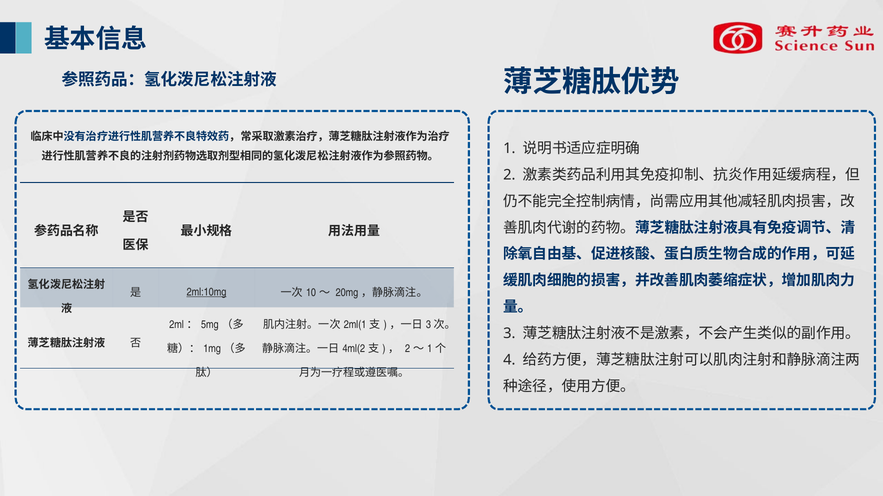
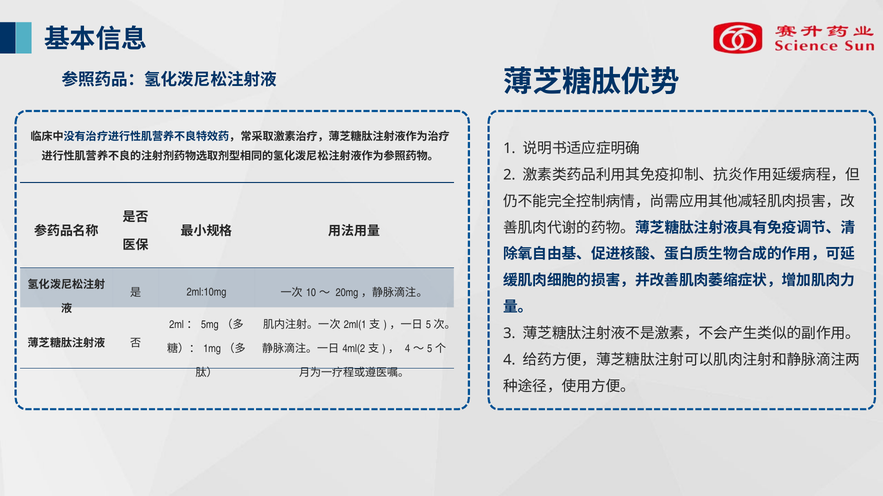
2ml:10mg underline: present -> none
3 at (428, 325): 3 -> 5
2 at (408, 349): 2 -> 4
1 at (430, 349): 1 -> 5
